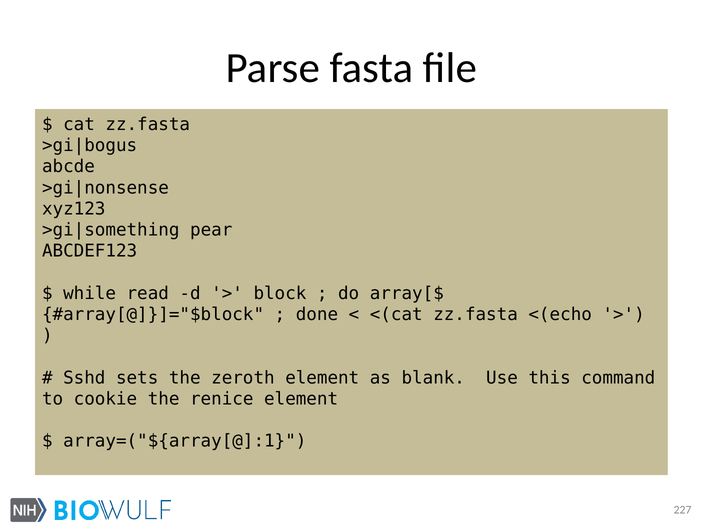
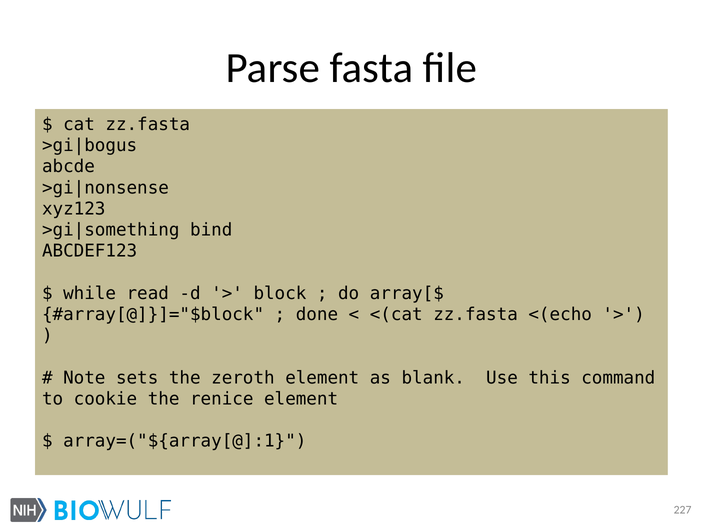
pear: pear -> bind
Sshd: Sshd -> Note
